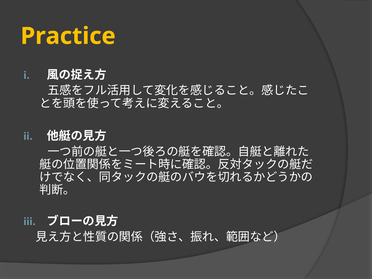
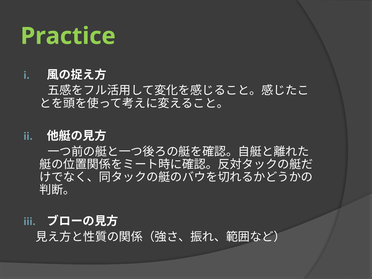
Practice colour: yellow -> light green
